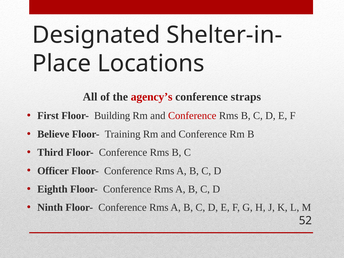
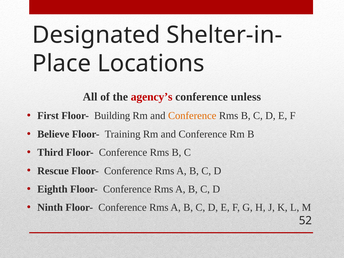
straps: straps -> unless
Conference at (192, 116) colour: red -> orange
Officer: Officer -> Rescue
